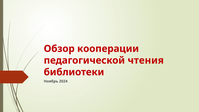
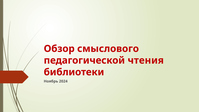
кооперации: кооперации -> смыслового
